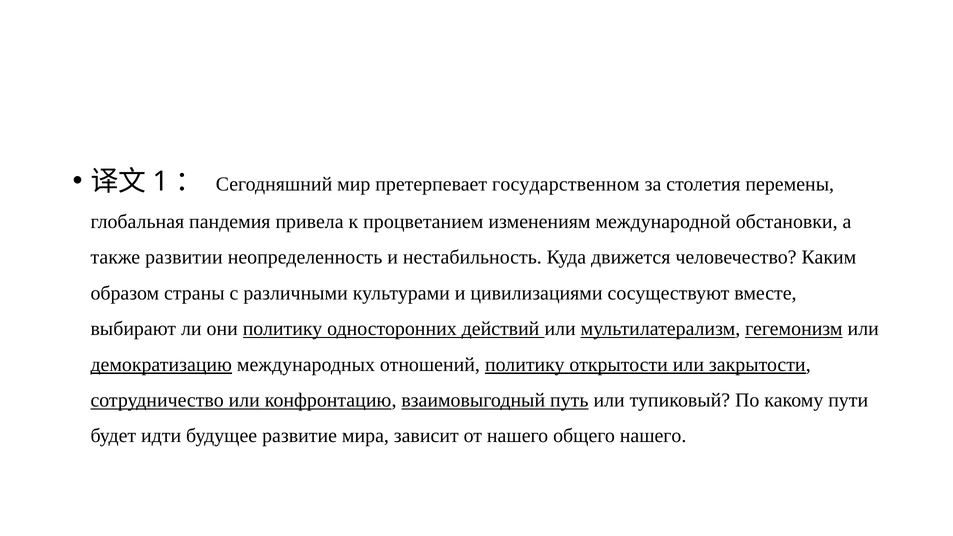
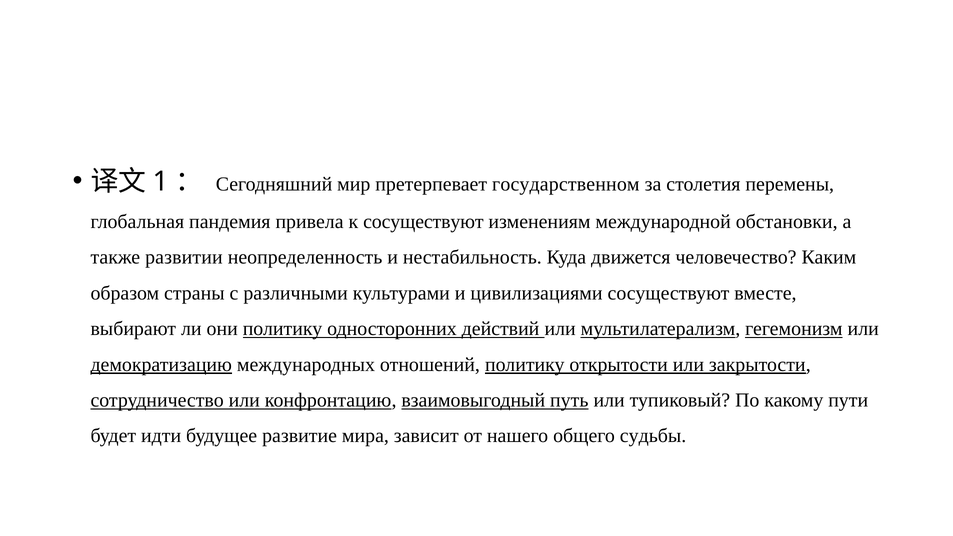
к процветанием: процветанием -> сосуществуют
общего нашего: нашего -> судьбы
